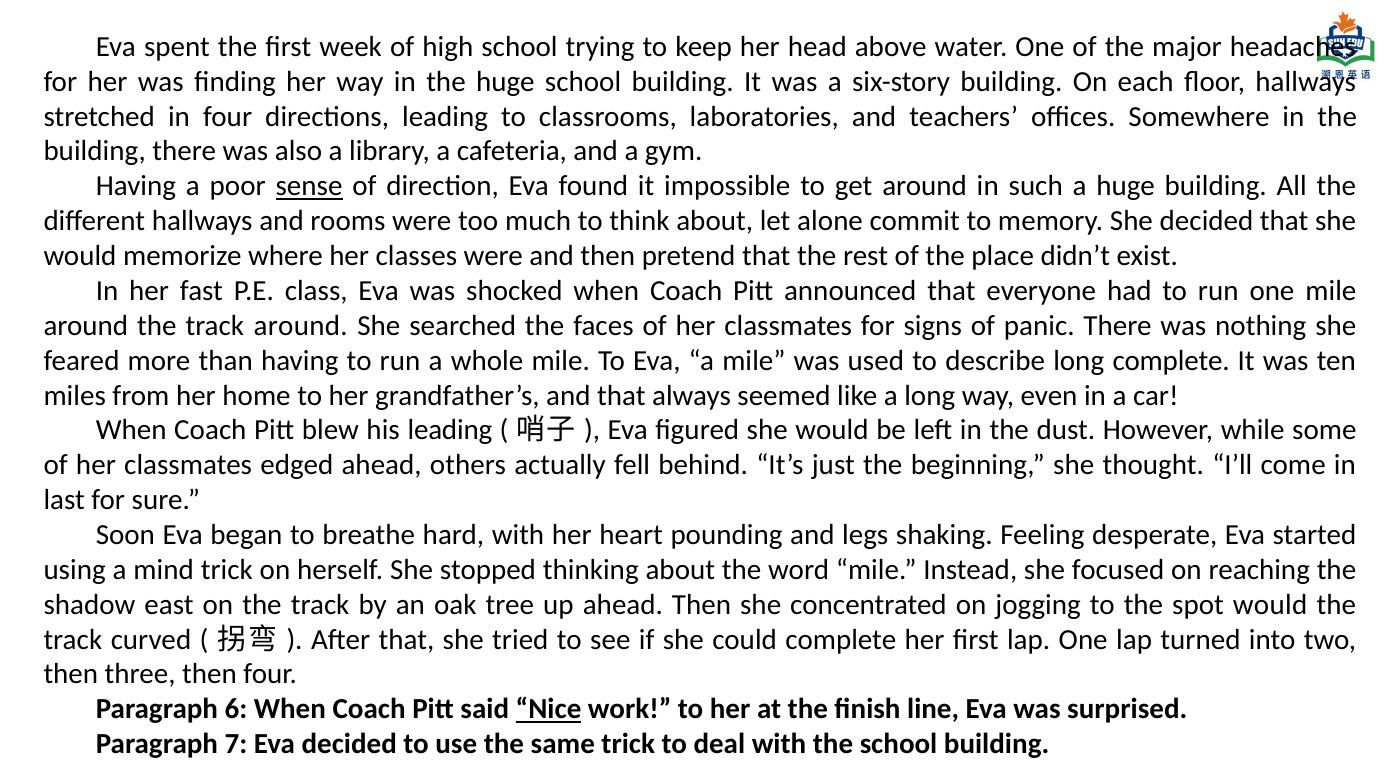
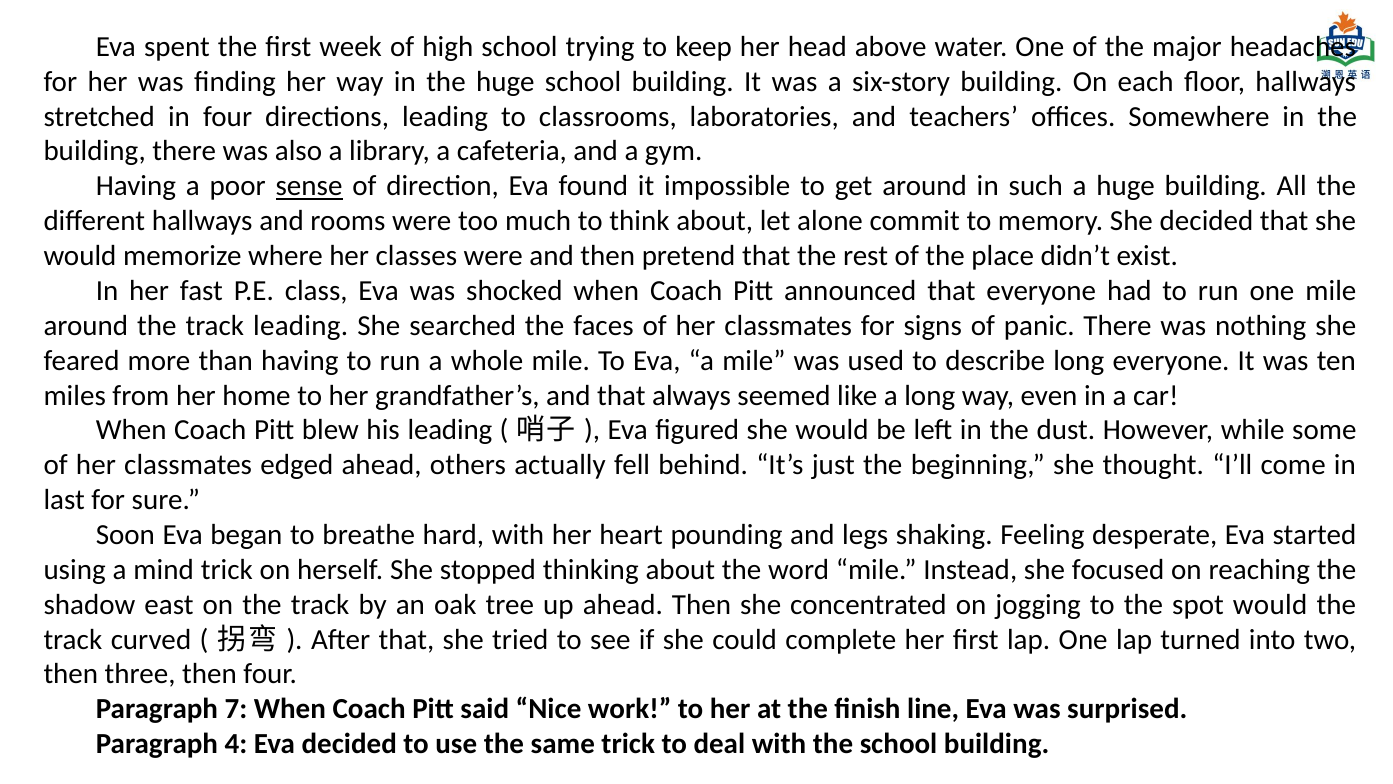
track around: around -> leading
long complete: complete -> everyone
6: 6 -> 7
Nice underline: present -> none
7: 7 -> 4
